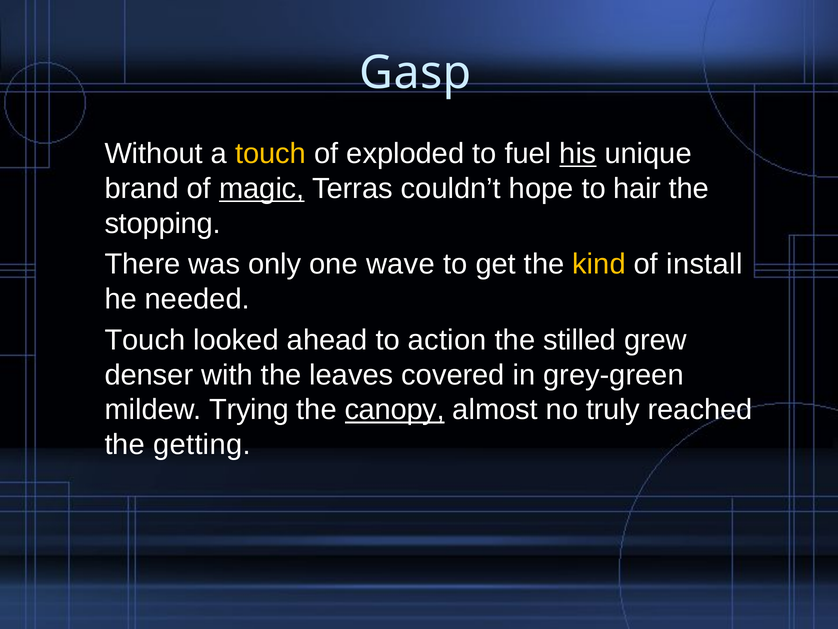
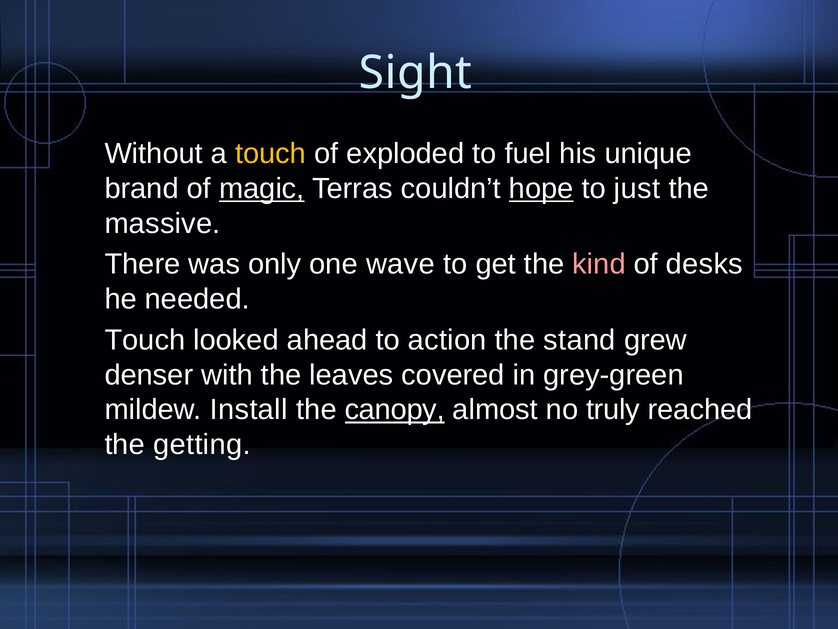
Gasp: Gasp -> Sight
his underline: present -> none
hope underline: none -> present
hair: hair -> just
stopping: stopping -> massive
kind colour: yellow -> pink
install: install -> desks
stilled: stilled -> stand
Trying: Trying -> Install
